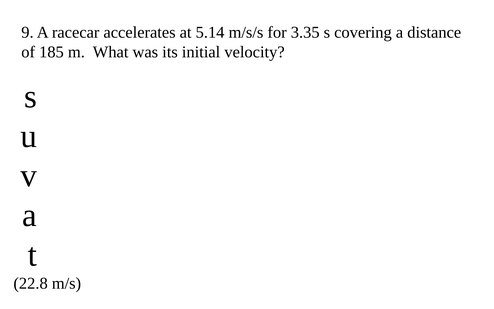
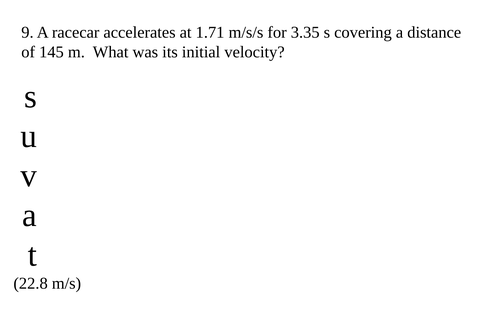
5.14: 5.14 -> 1.71
185: 185 -> 145
